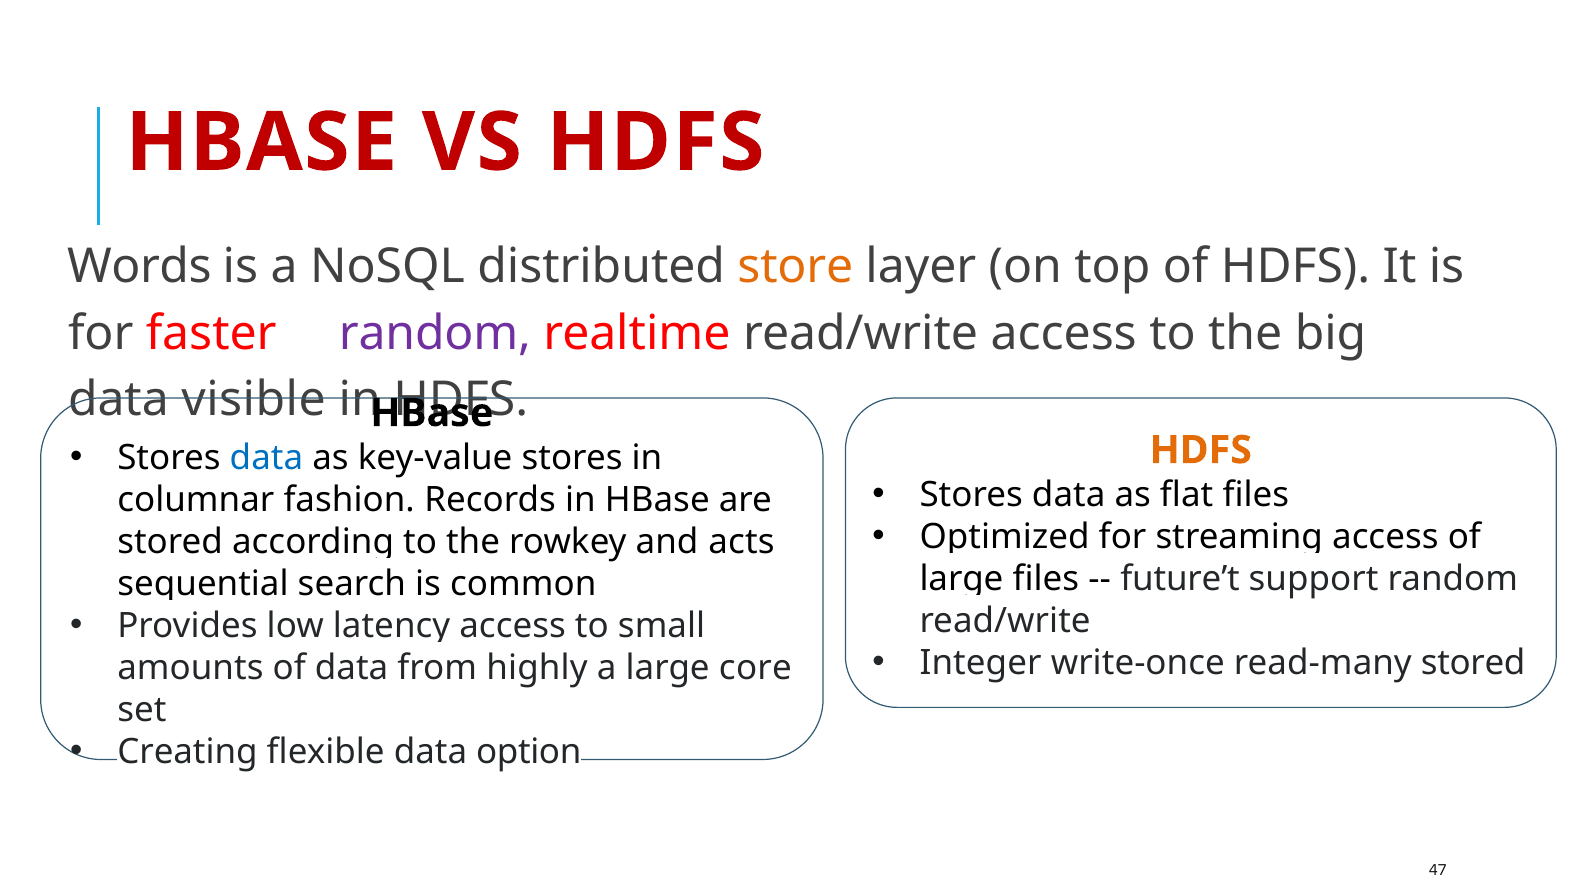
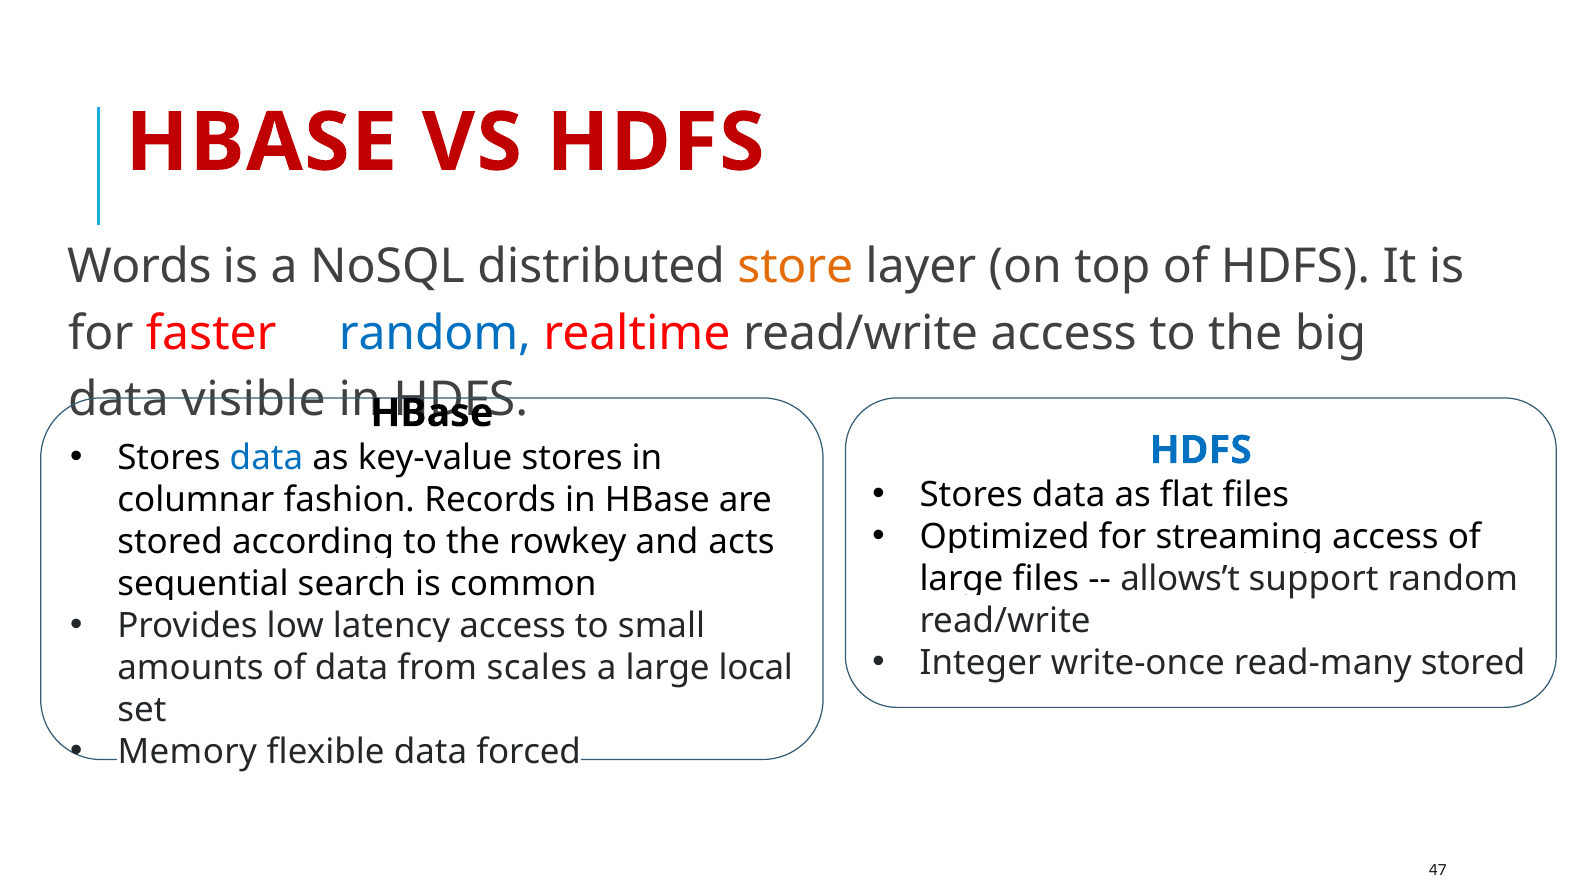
random at (435, 333) colour: purple -> blue
HDFS at (1201, 450) colour: orange -> blue
future’t: future’t -> allows’t
highly: highly -> scales
core: core -> local
Creating: Creating -> Memory
option: option -> forced
